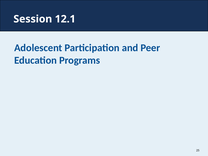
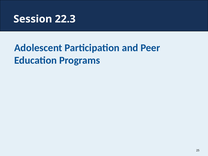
12.1: 12.1 -> 22.3
